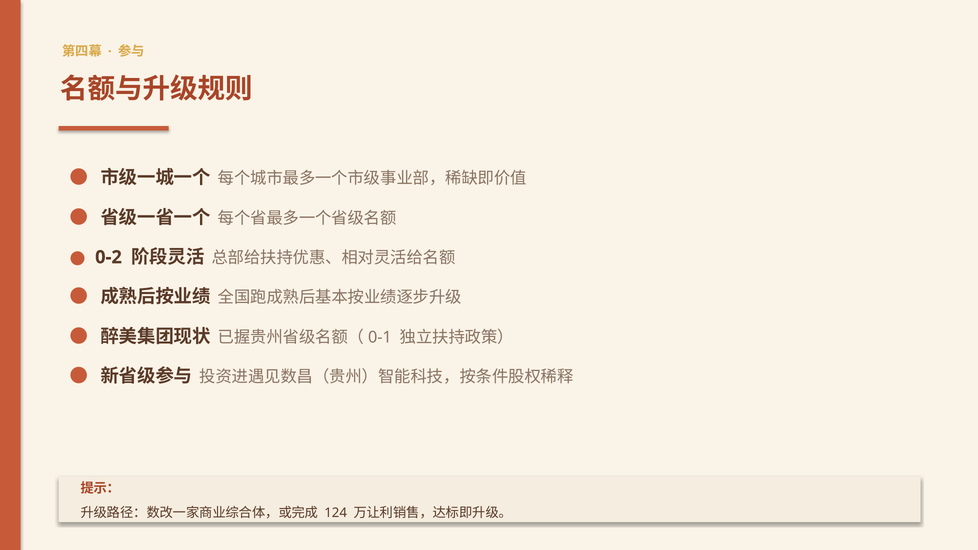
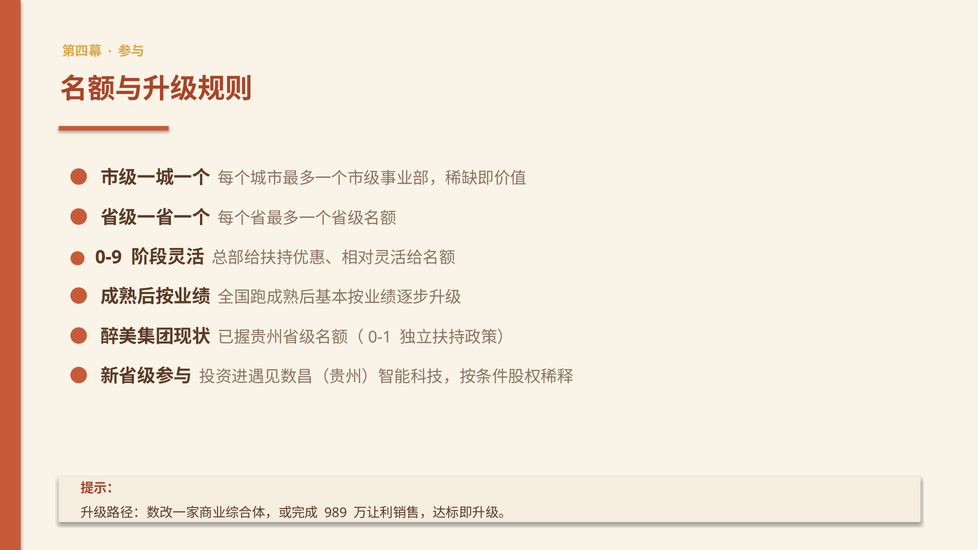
0-2: 0-2 -> 0-9
124: 124 -> 989
